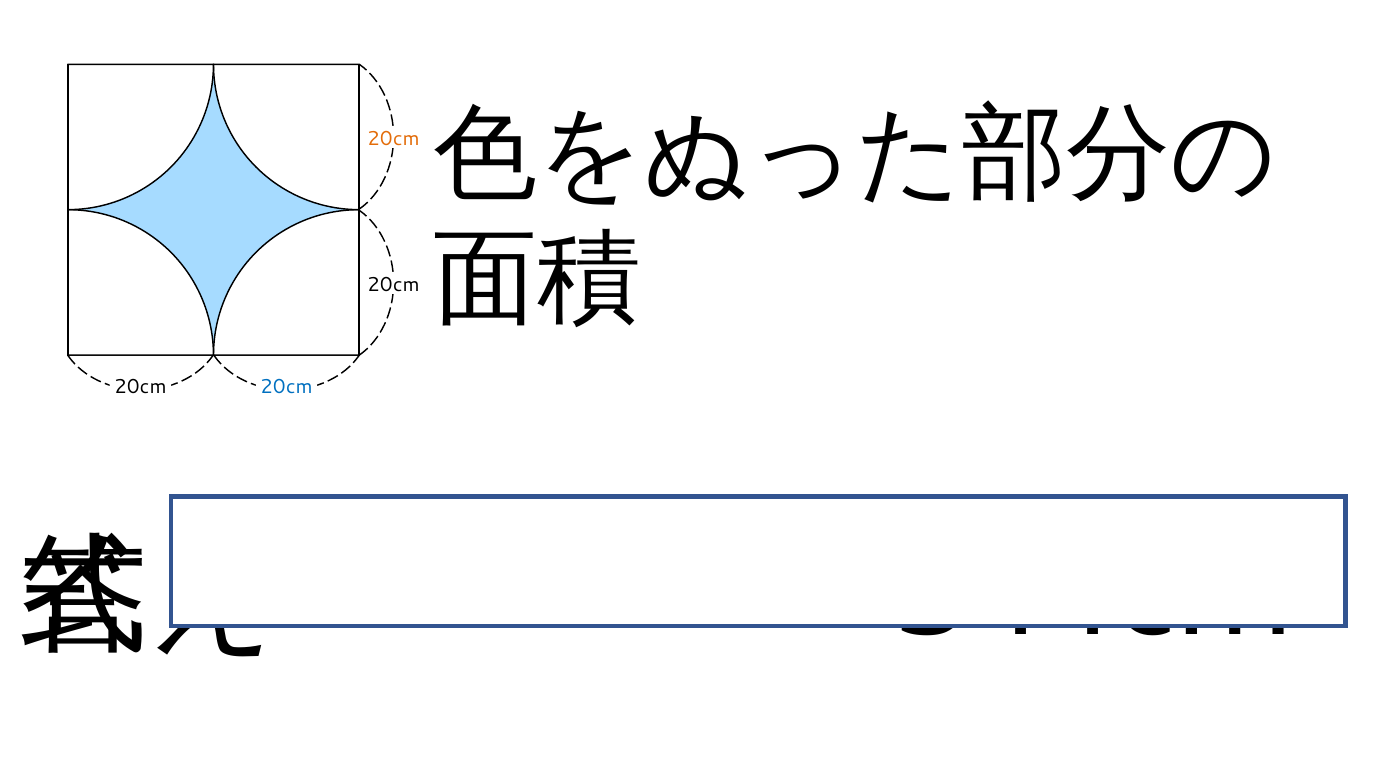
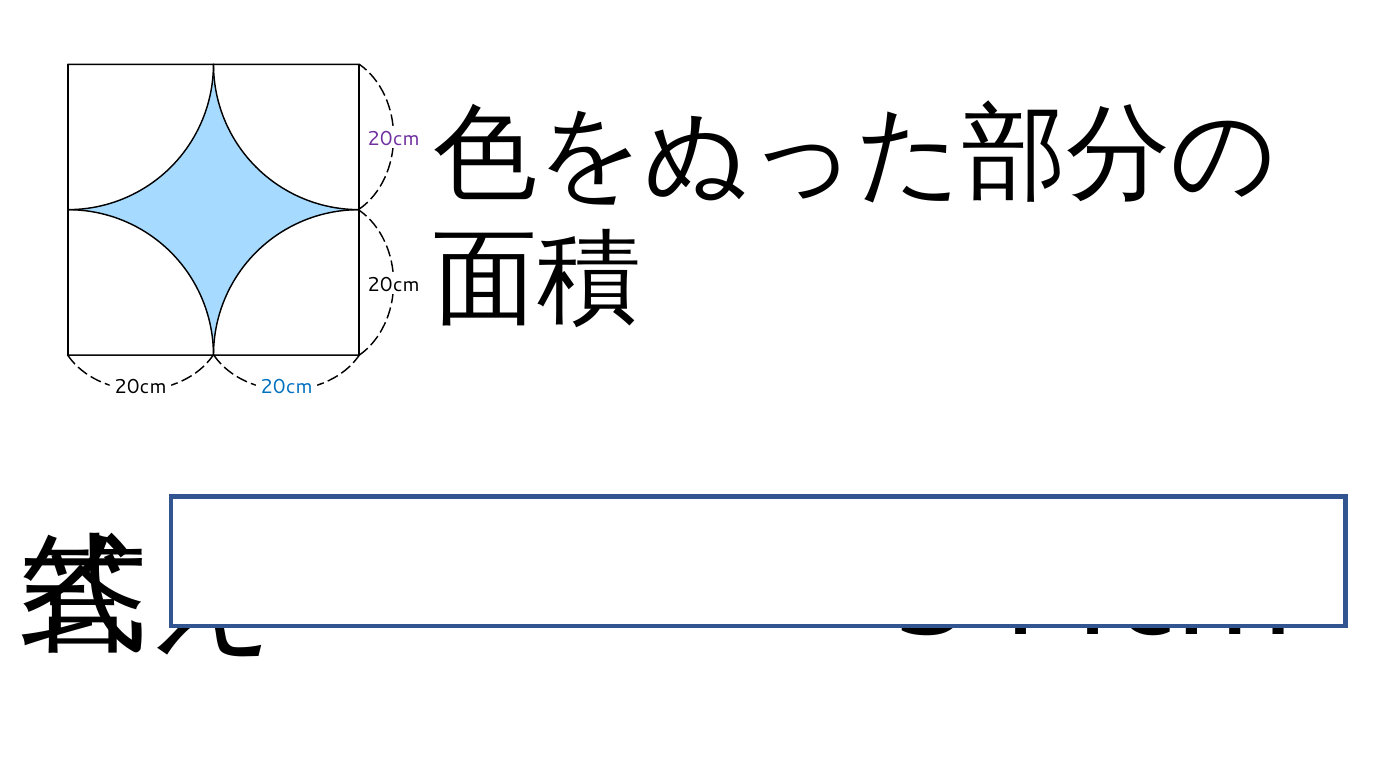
20cm at (393, 139) colour: orange -> purple
